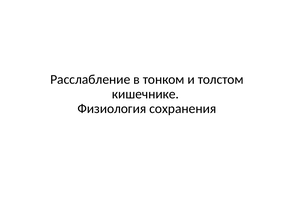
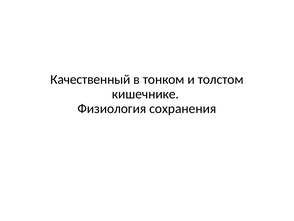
Расслабление: Расслабление -> Качественный
